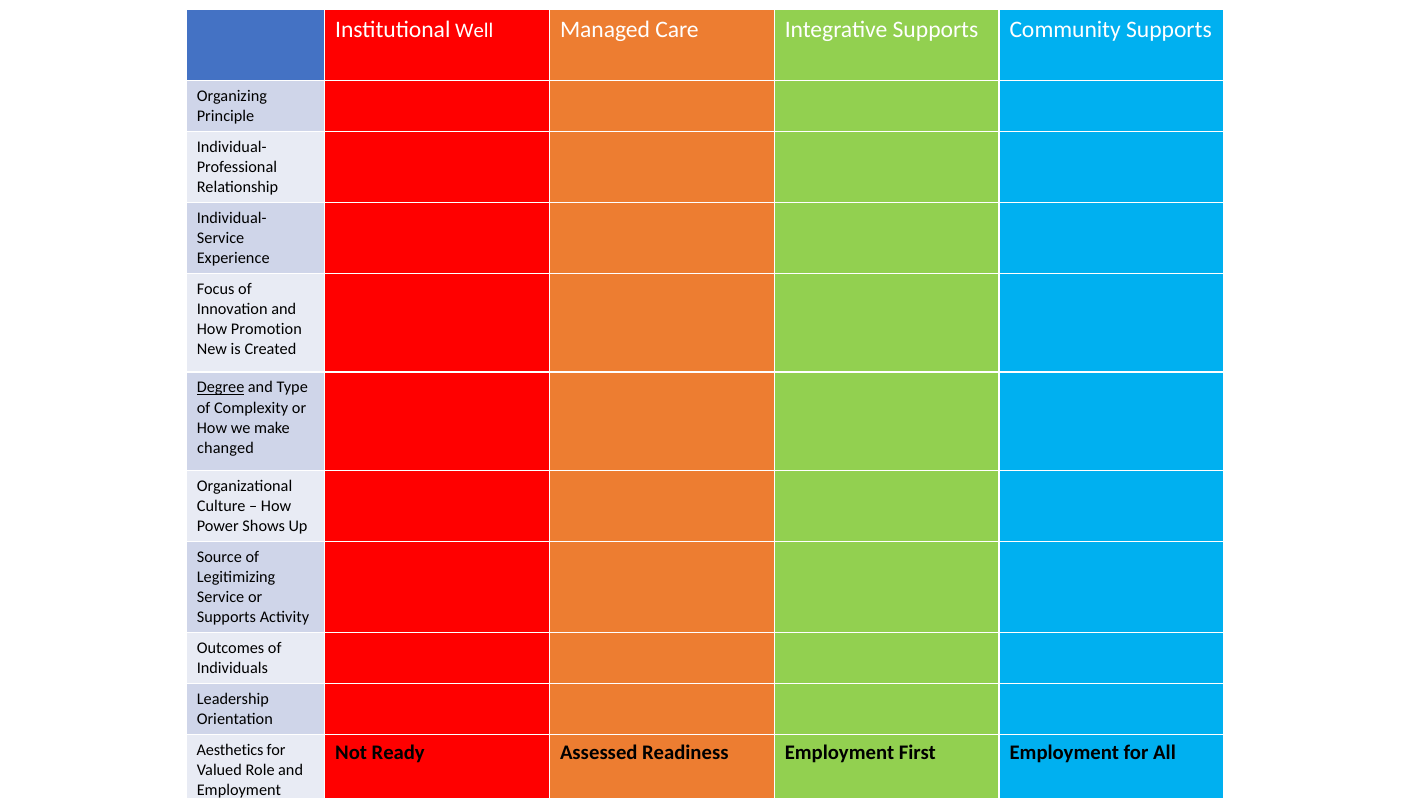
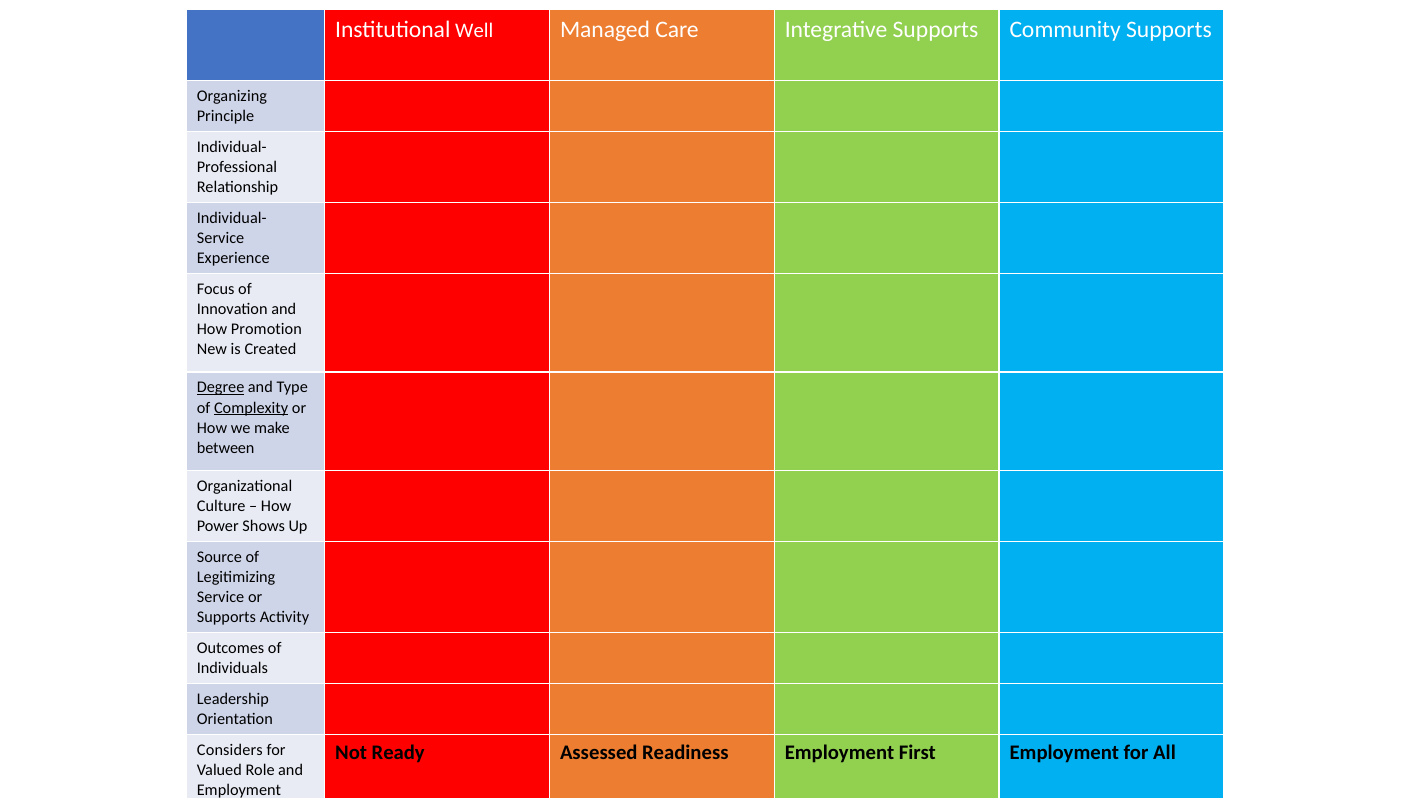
Complexity underline: none -> present
changed: changed -> between
Aesthetics: Aesthetics -> Considers
